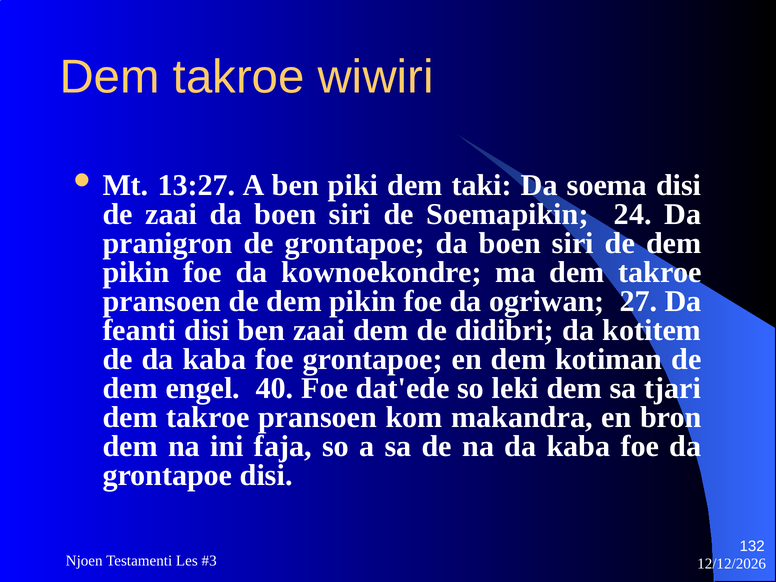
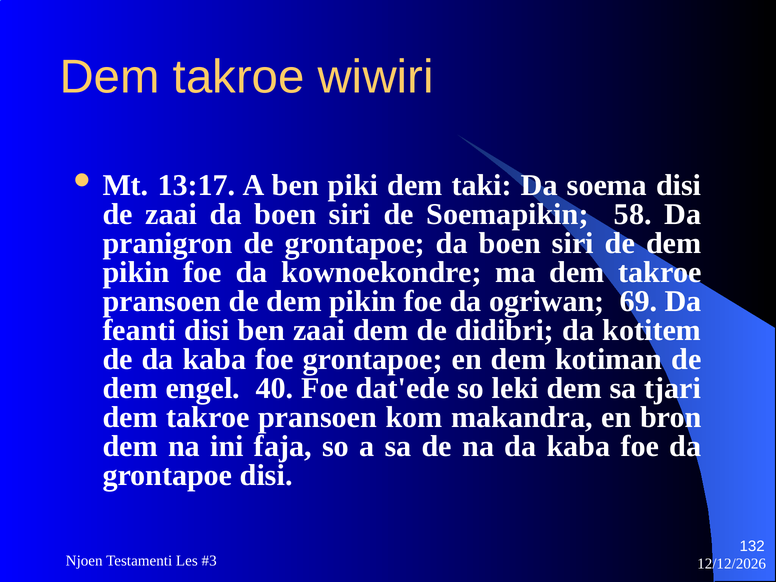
13:27: 13:27 -> 13:17
24: 24 -> 58
27: 27 -> 69
